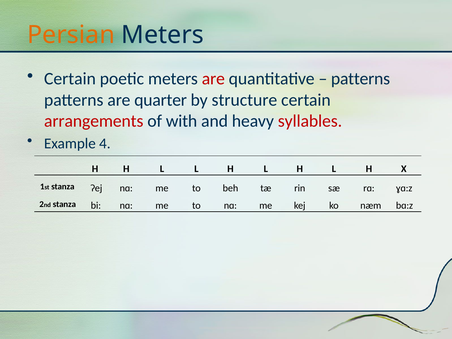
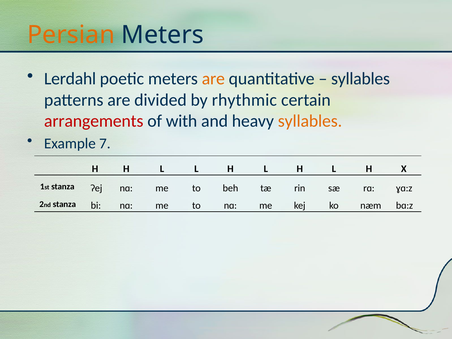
Certain at (70, 79): Certain -> Lerdahl
are at (213, 79) colour: red -> orange
patterns at (361, 79): patterns -> syllables
quarter: quarter -> divided
structure: structure -> rhythmic
syllables at (310, 121) colour: red -> orange
4: 4 -> 7
